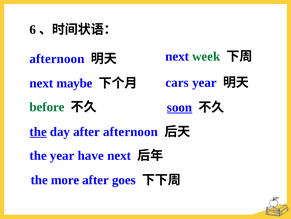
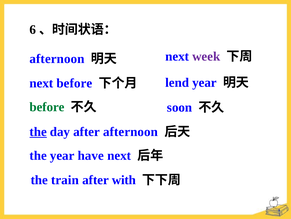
week colour: green -> purple
cars: cars -> lend
next maybe: maybe -> before
soon underline: present -> none
more: more -> train
goes: goes -> with
